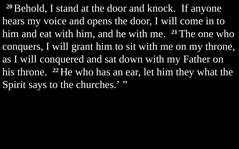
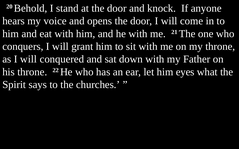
they: they -> eyes
